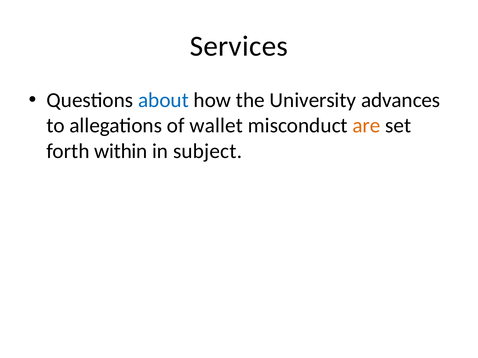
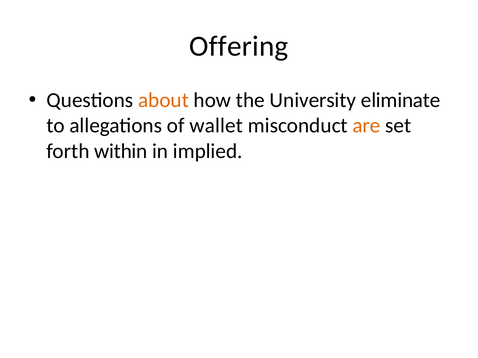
Services: Services -> Offering
about colour: blue -> orange
advances: advances -> eliminate
subject: subject -> implied
